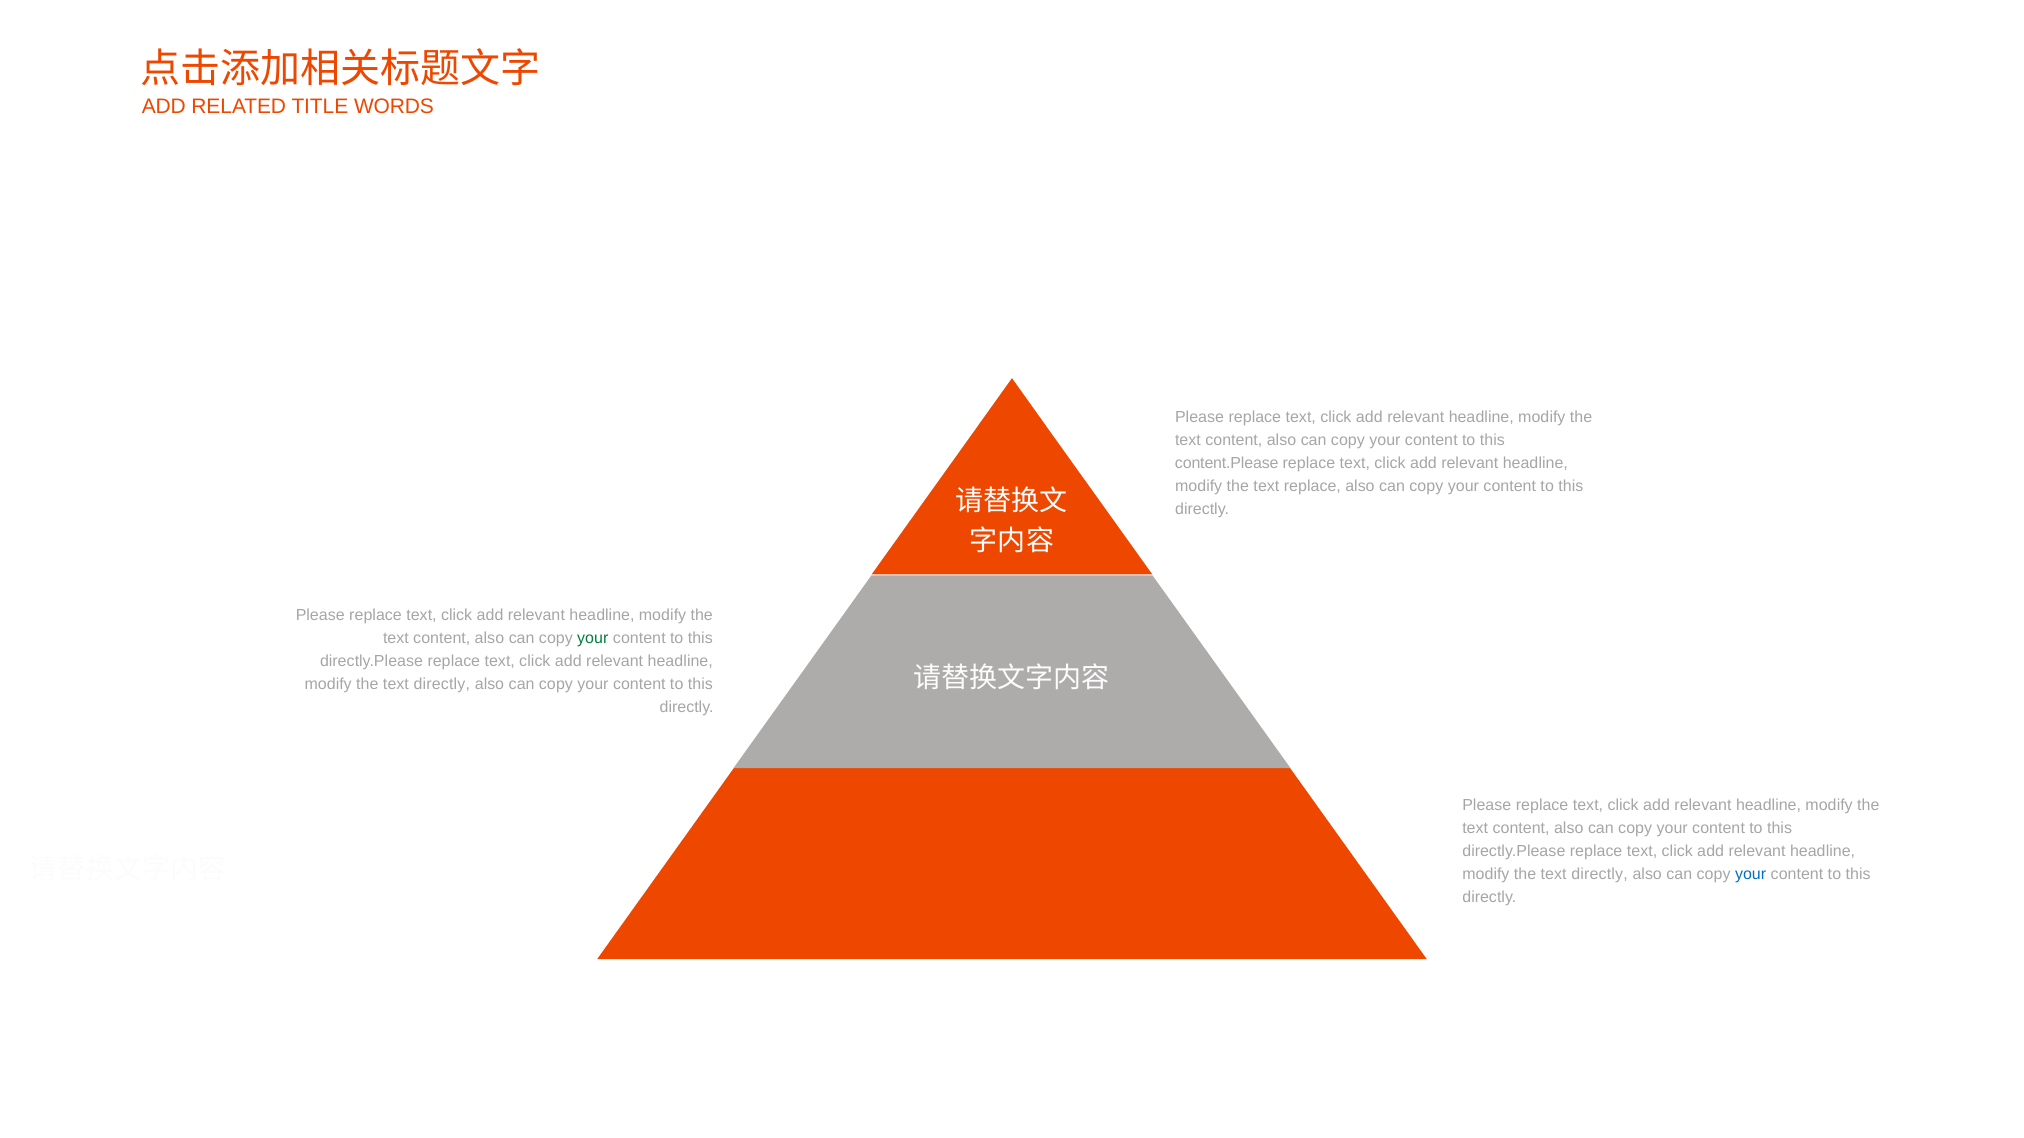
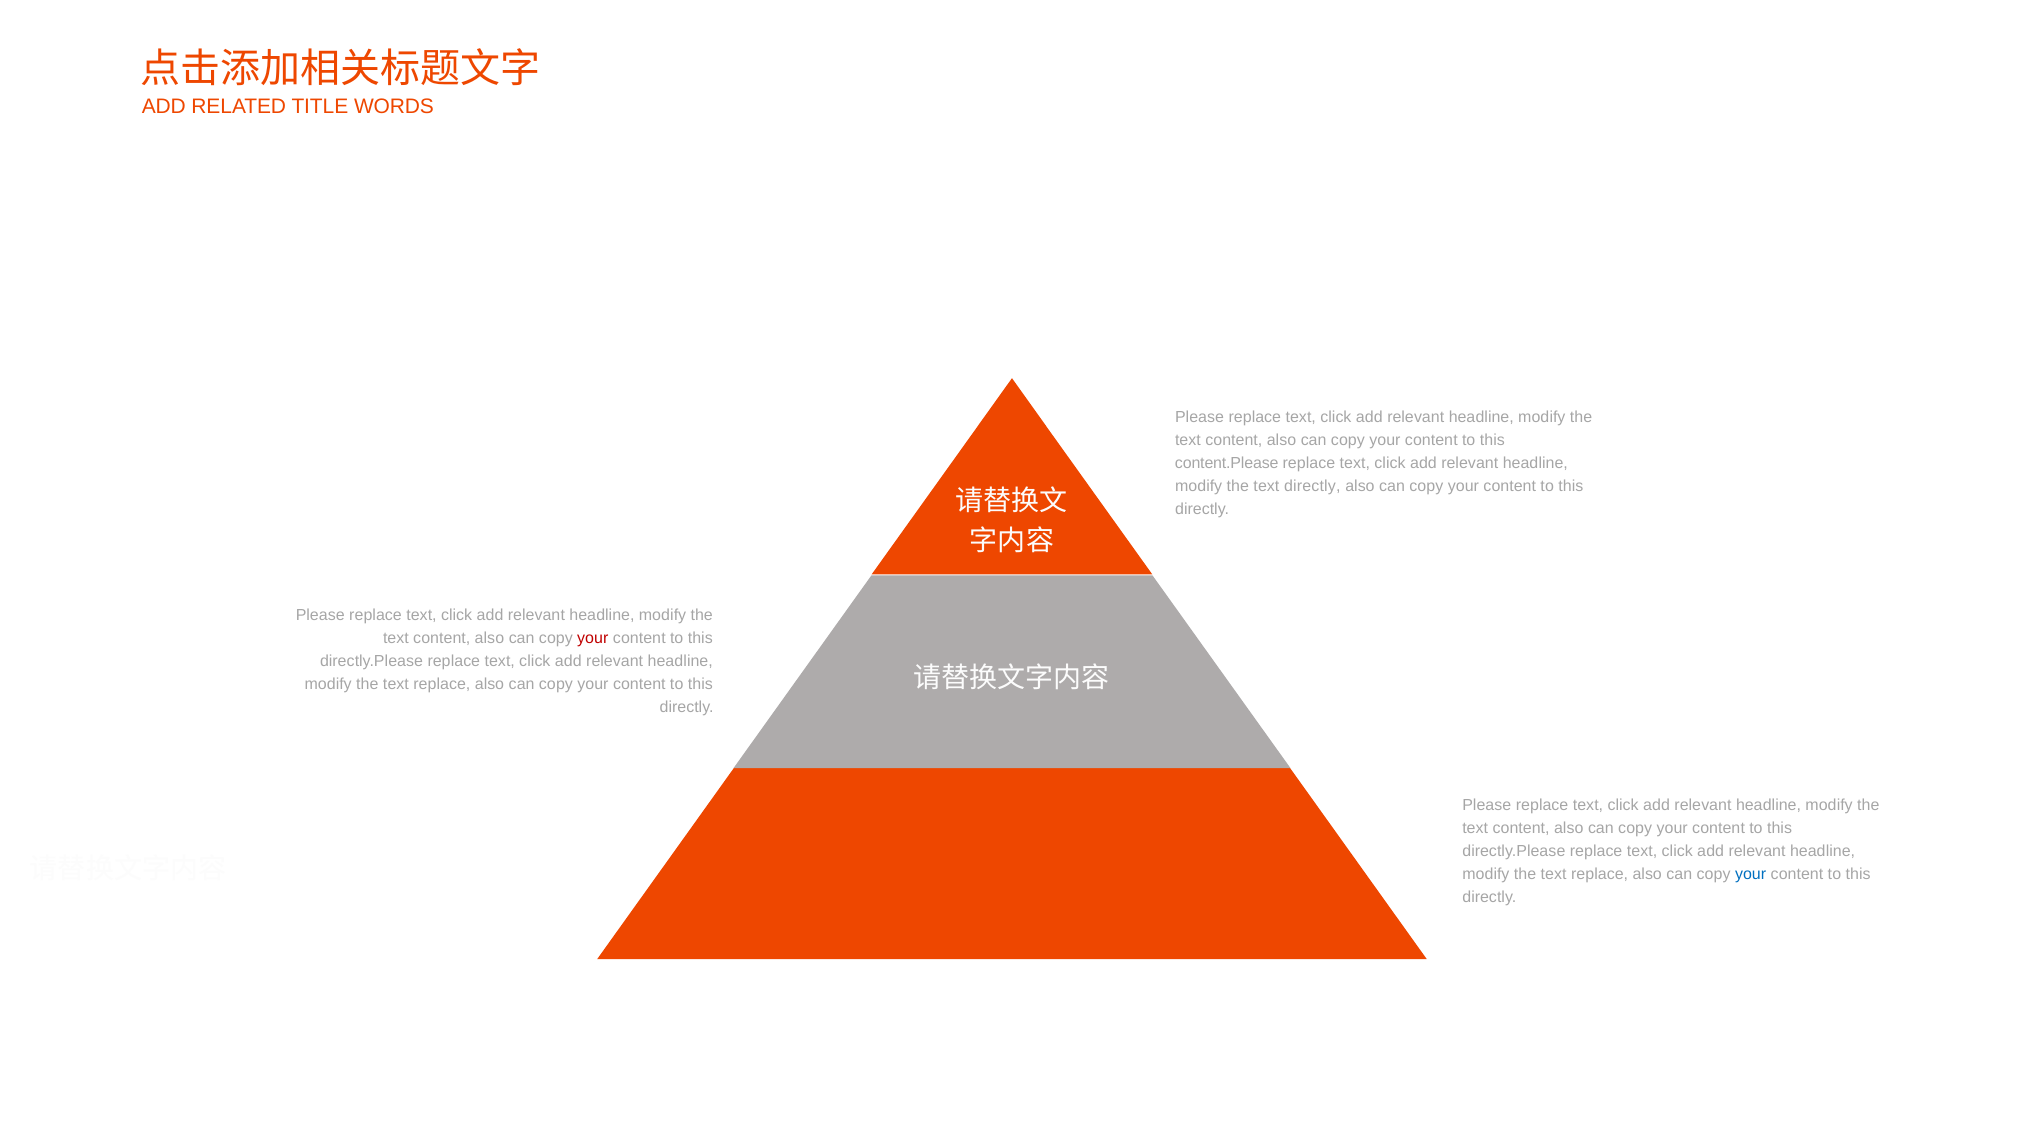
text replace: replace -> directly
your at (593, 639) colour: green -> red
directly at (442, 685): directly -> replace
directly at (1600, 875): directly -> replace
